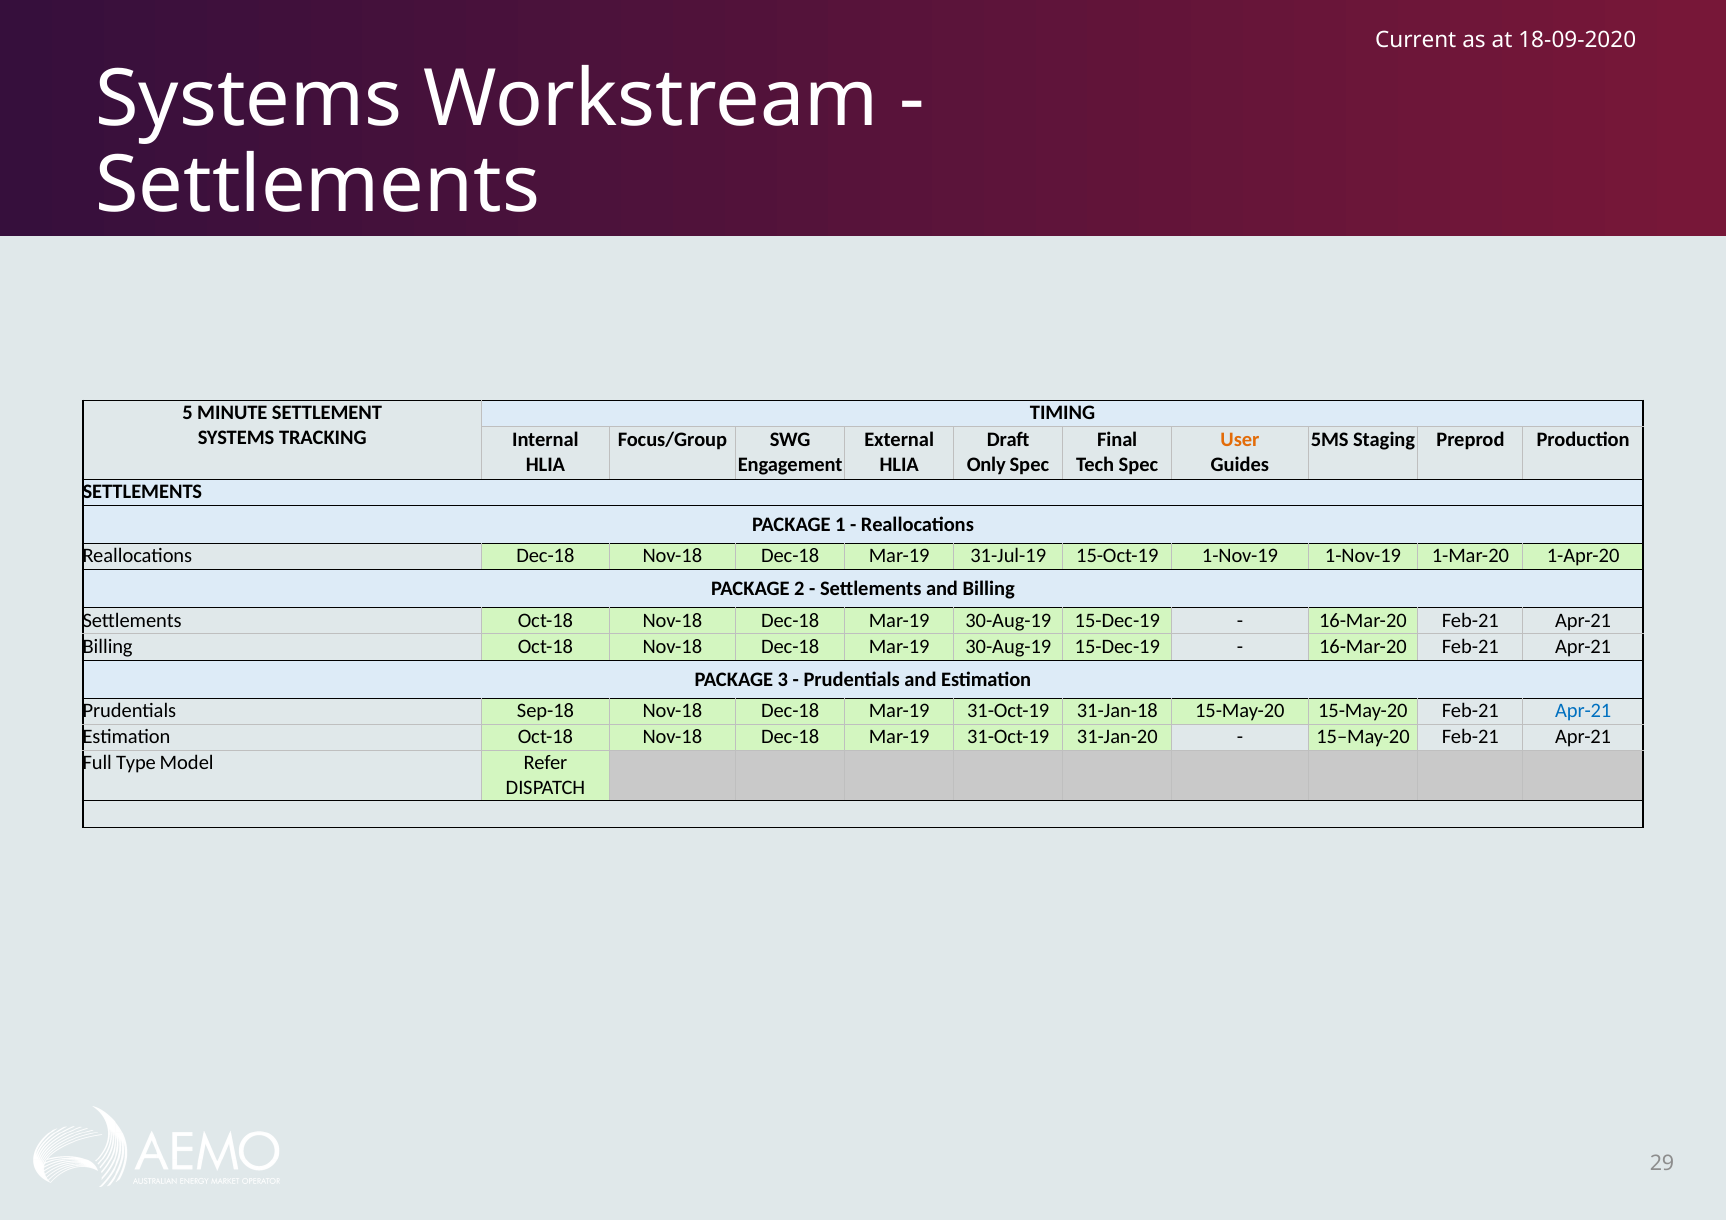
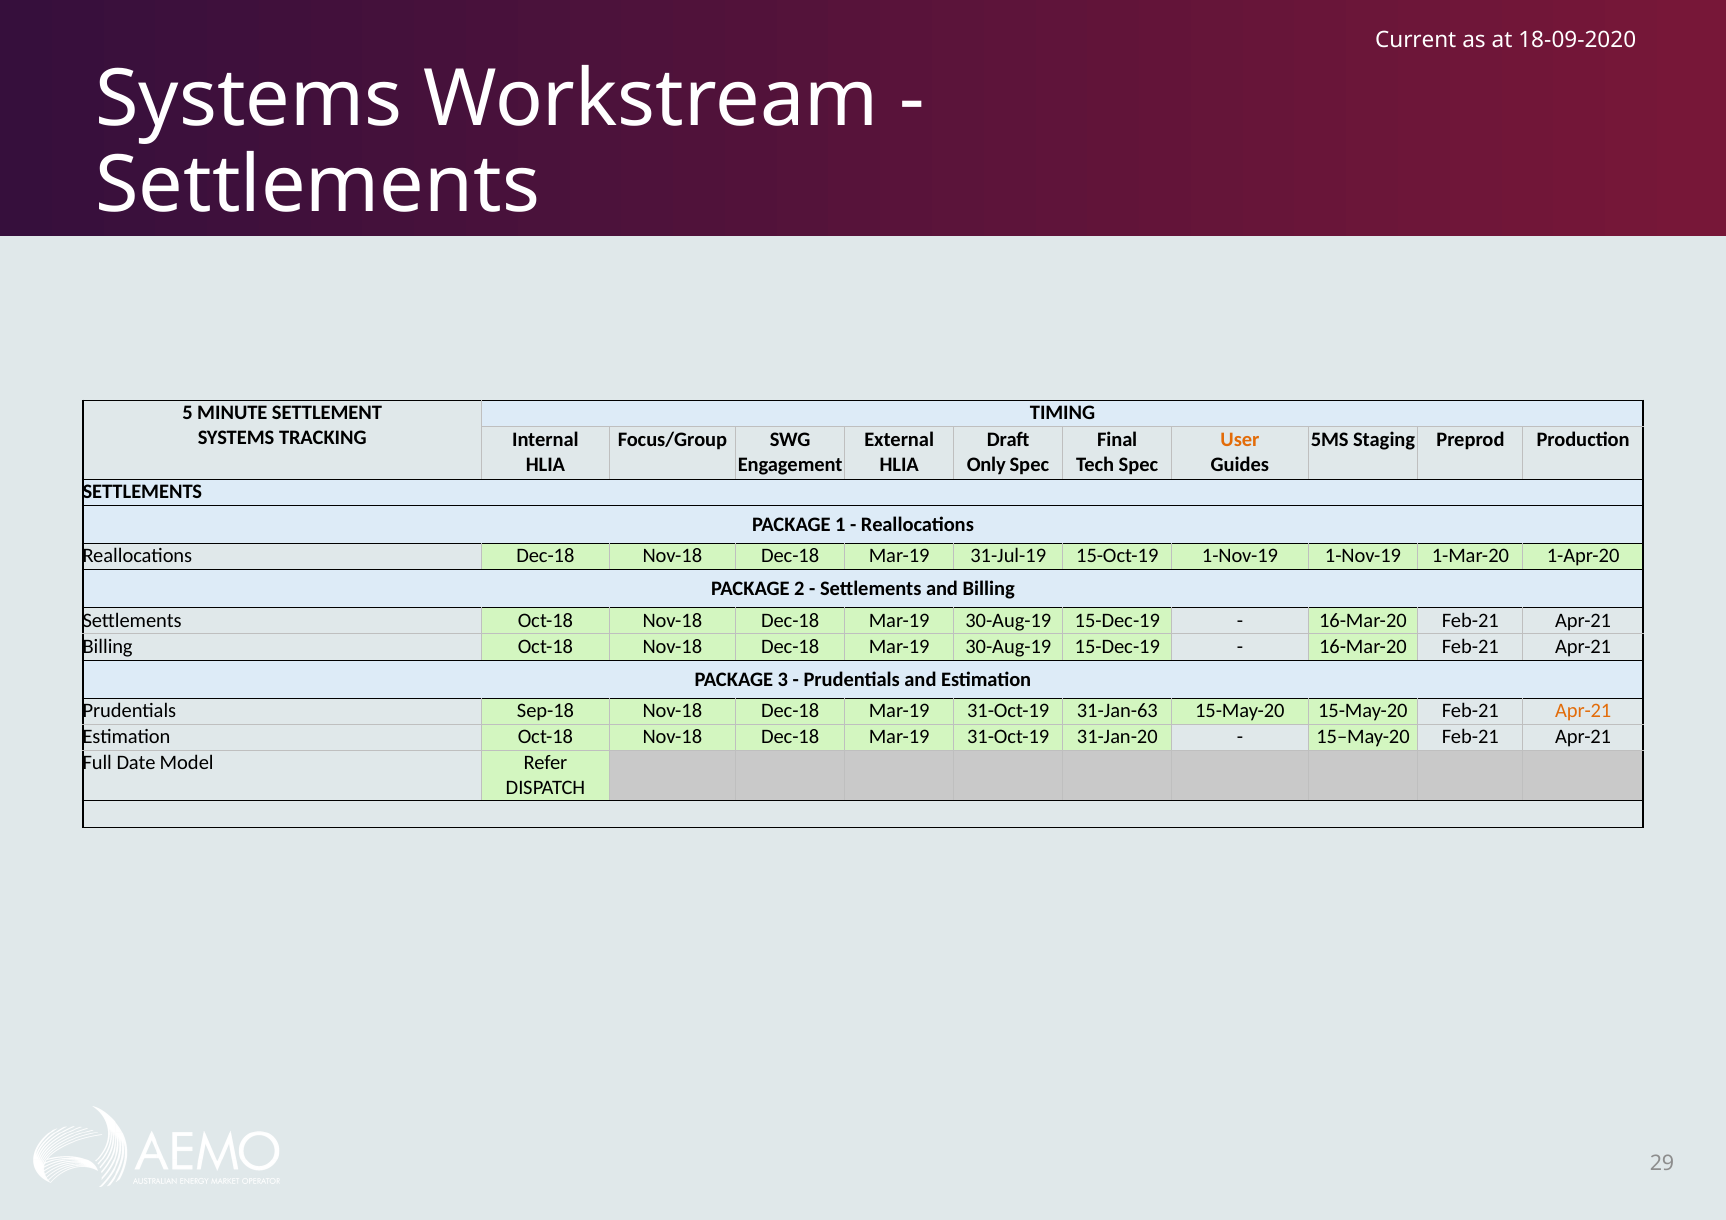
31-Jan-18: 31-Jan-18 -> 31-Jan-63
Apr-21 at (1583, 711) colour: blue -> orange
Type: Type -> Date
